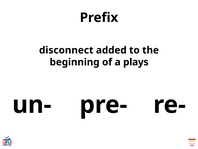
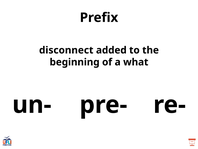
plays: plays -> what
